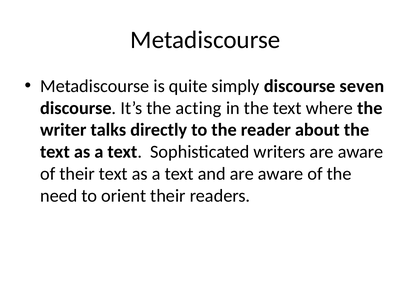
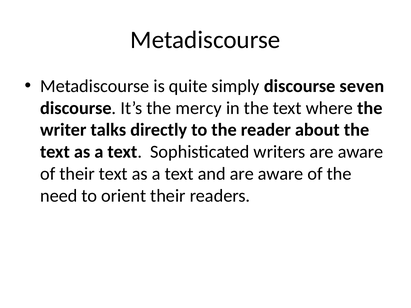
acting: acting -> mercy
